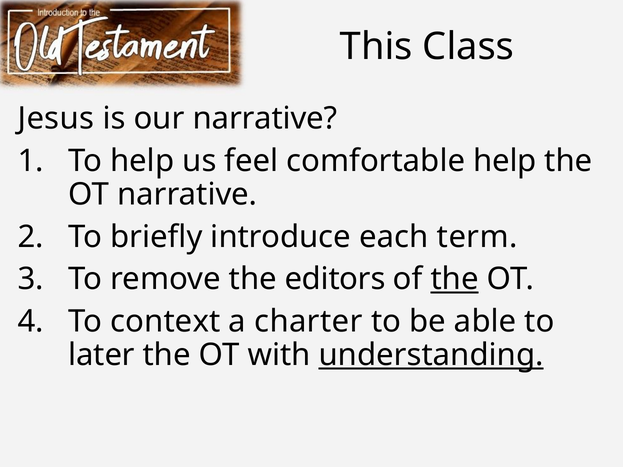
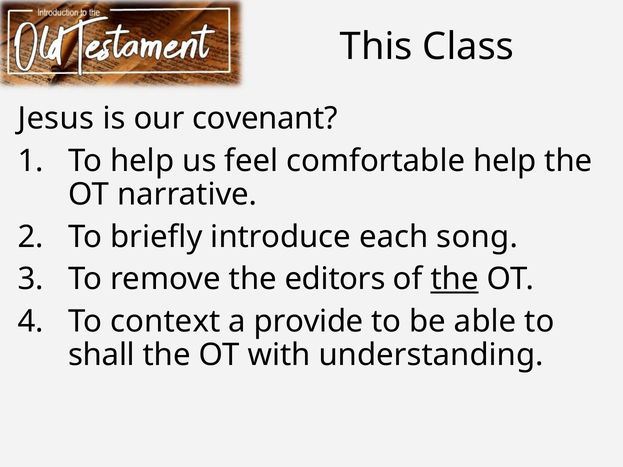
our narrative: narrative -> covenant
term: term -> song
charter: charter -> provide
later: later -> shall
understanding underline: present -> none
